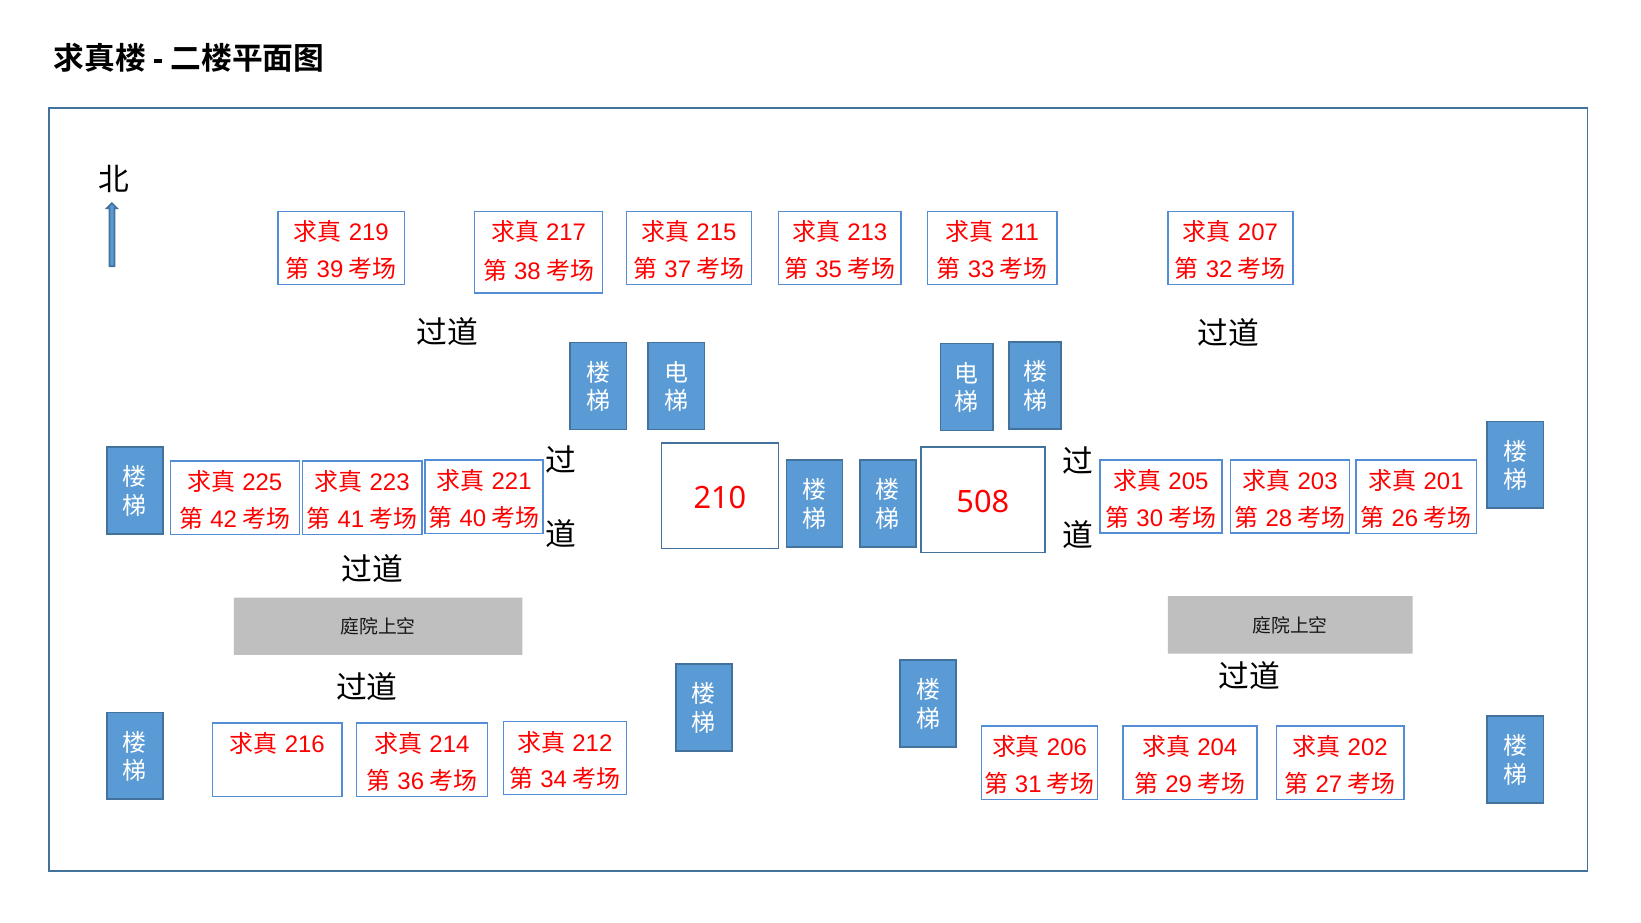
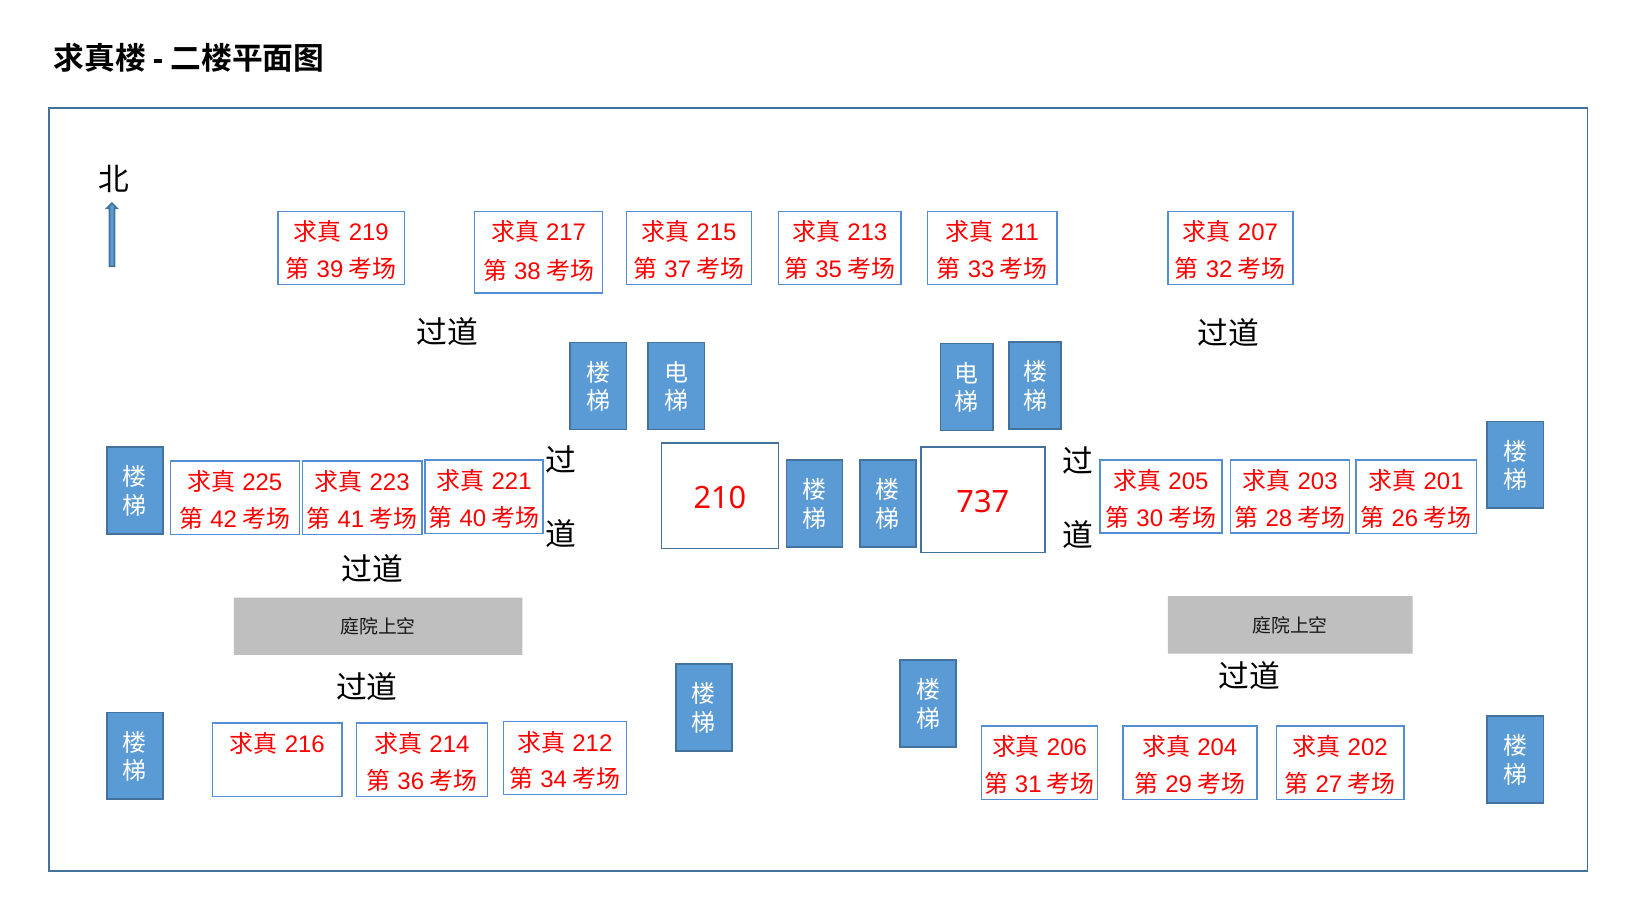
508: 508 -> 737
